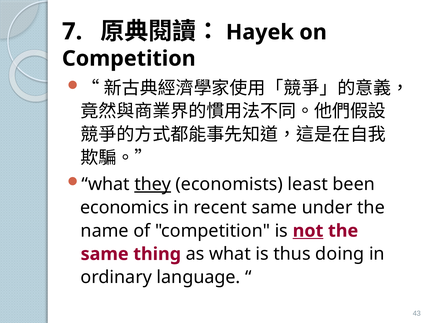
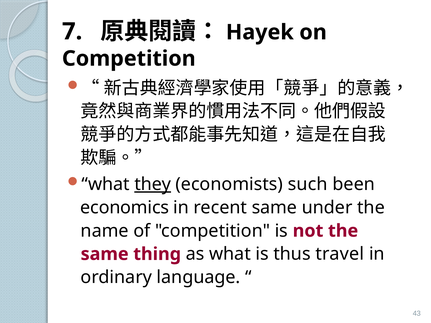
least: least -> such
not underline: present -> none
doing: doing -> travel
